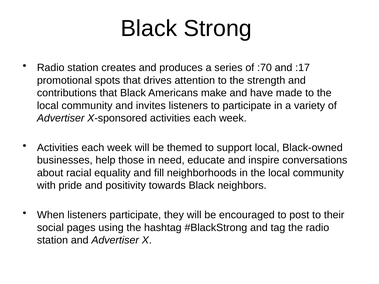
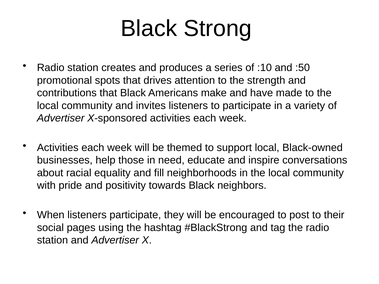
:70: :70 -> :10
:17: :17 -> :50
